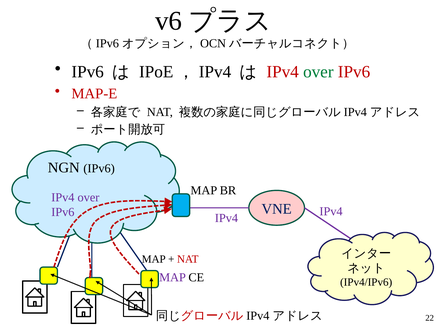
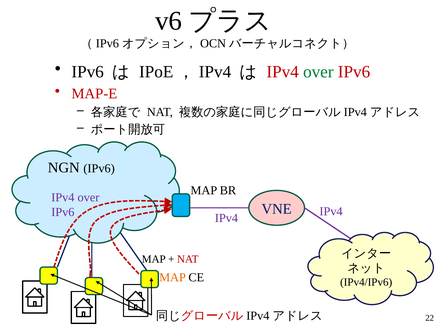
MAP at (173, 277) colour: purple -> orange
